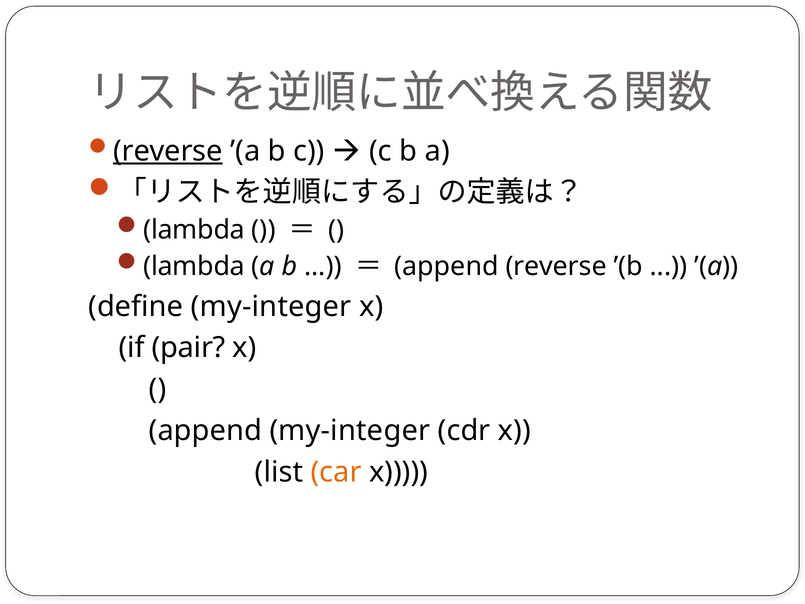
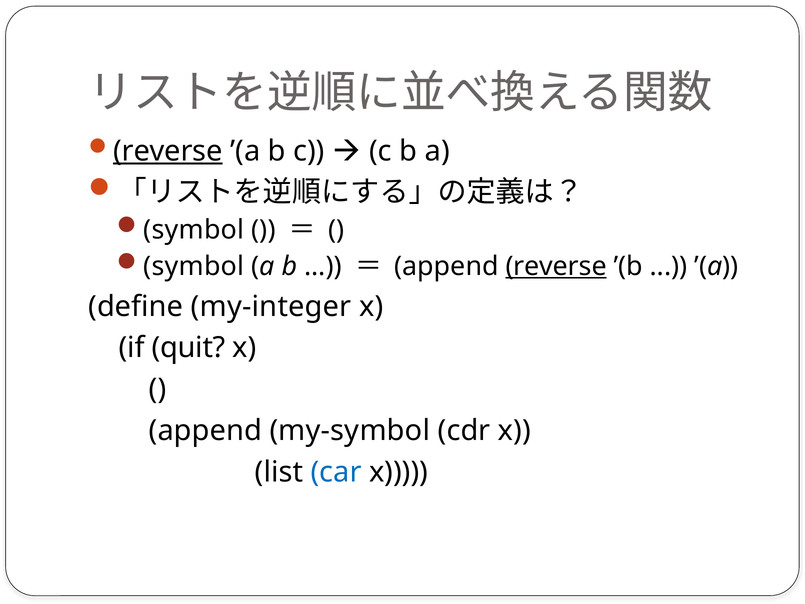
lambda at (194, 230): lambda -> symbol
lambda at (194, 266): lambda -> symbol
reverse at (556, 266) underline: none -> present
pair: pair -> quit
append my-integer: my-integer -> my-symbol
car colour: orange -> blue
